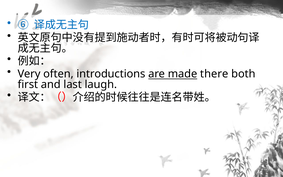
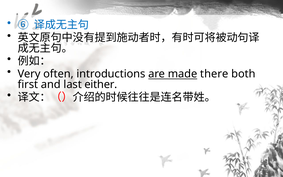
laugh: laugh -> either
